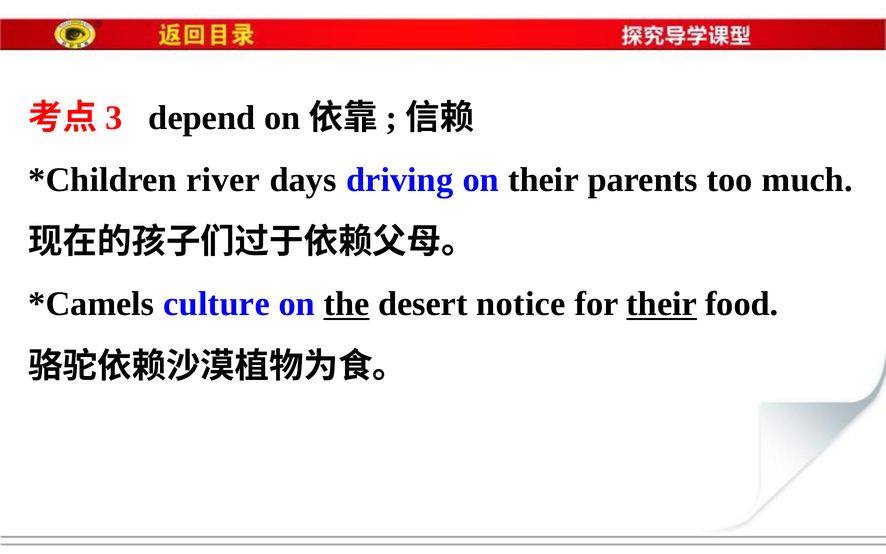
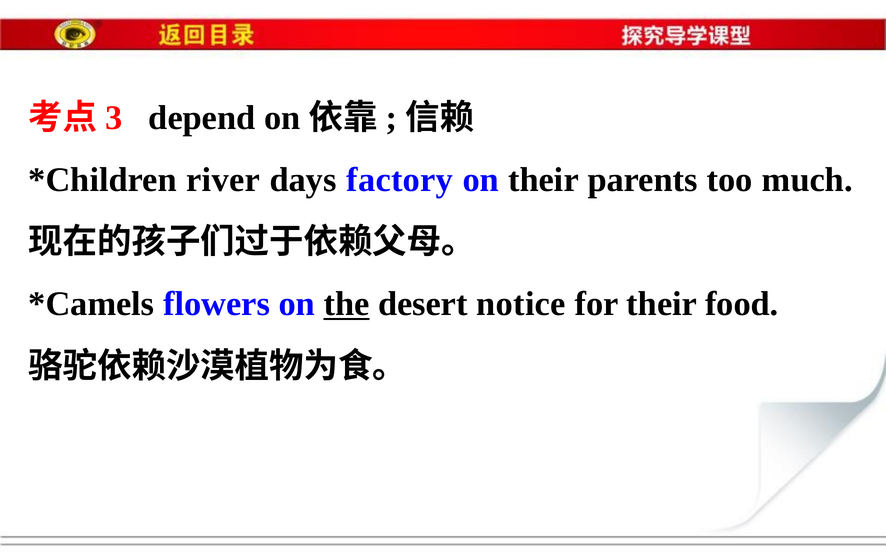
driving: driving -> factory
culture: culture -> flowers
their at (662, 304) underline: present -> none
